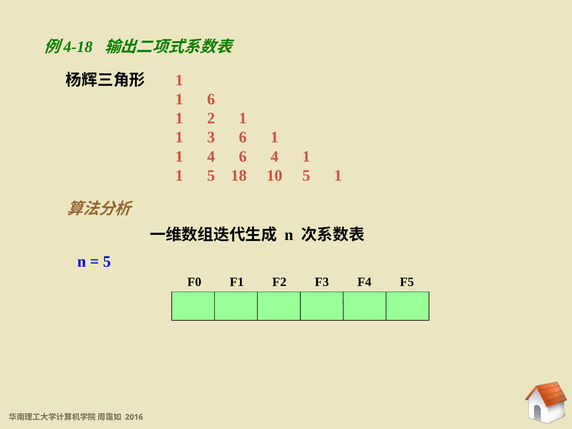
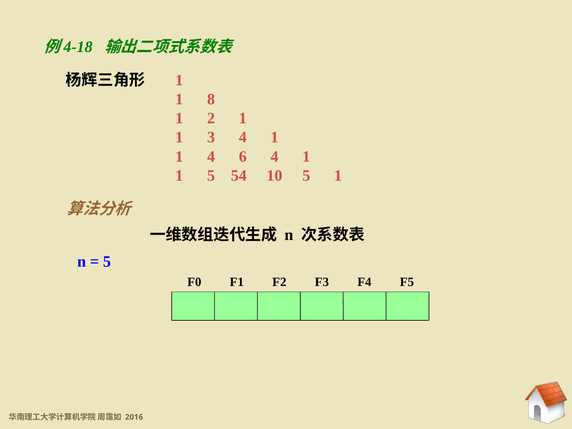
1 6: 6 -> 8
3 6: 6 -> 4
18: 18 -> 54
